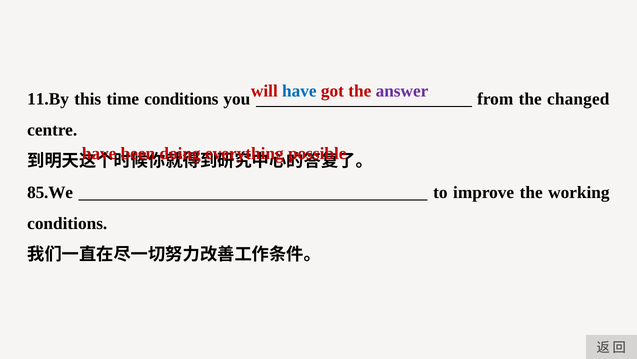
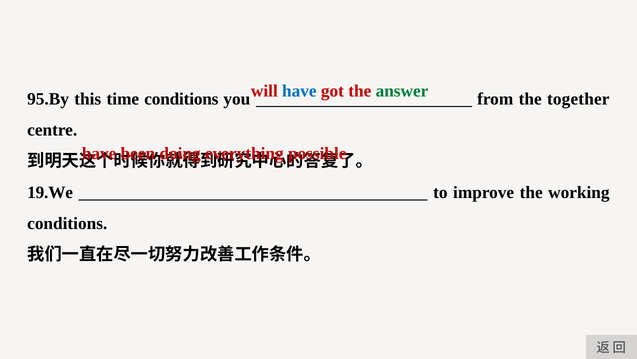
answer colour: purple -> green
11.By: 11.By -> 95.By
changed: changed -> together
85.We: 85.We -> 19.We
